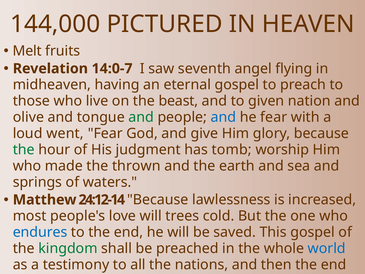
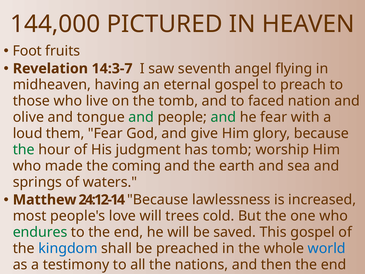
Melt: Melt -> Foot
14:0-7: 14:0-7 -> 14:3-7
the beast: beast -> tomb
given: given -> faced
and at (223, 117) colour: blue -> green
went: went -> them
thrown: thrown -> coming
endures colour: blue -> green
kingdom colour: green -> blue
